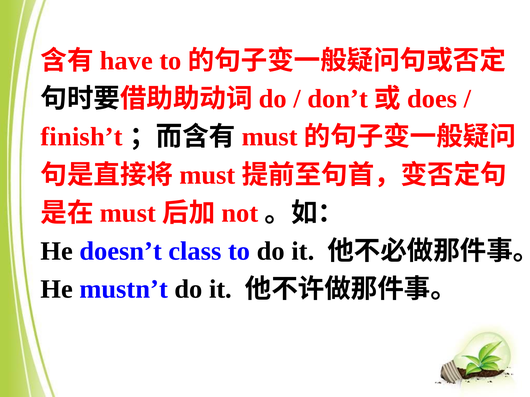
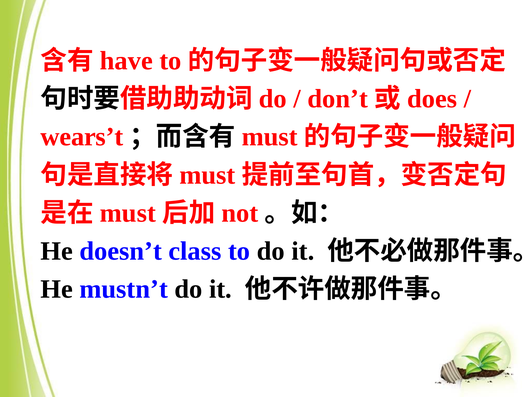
finish’t: finish’t -> wears’t
